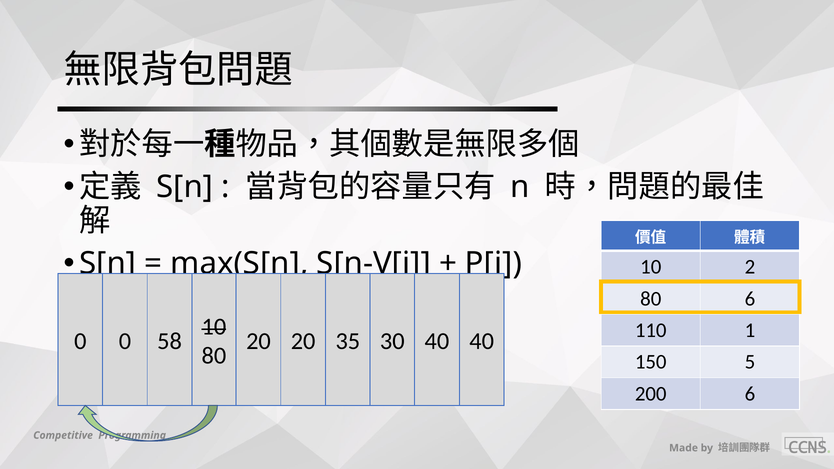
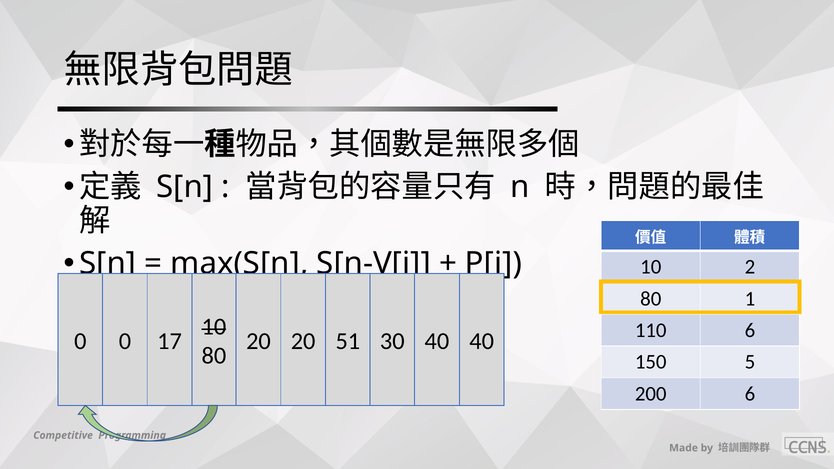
80 6: 6 -> 1
110 1: 1 -> 6
35: 35 -> 51
58: 58 -> 17
